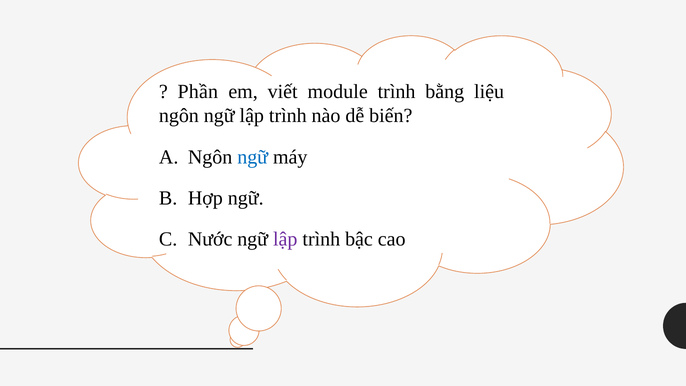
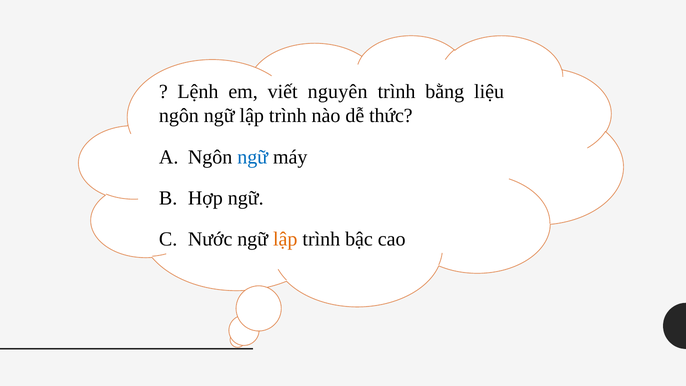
Phần: Phần -> Lệnh
module: module -> nguyên
biến: biến -> thức
lập at (285, 239) colour: purple -> orange
